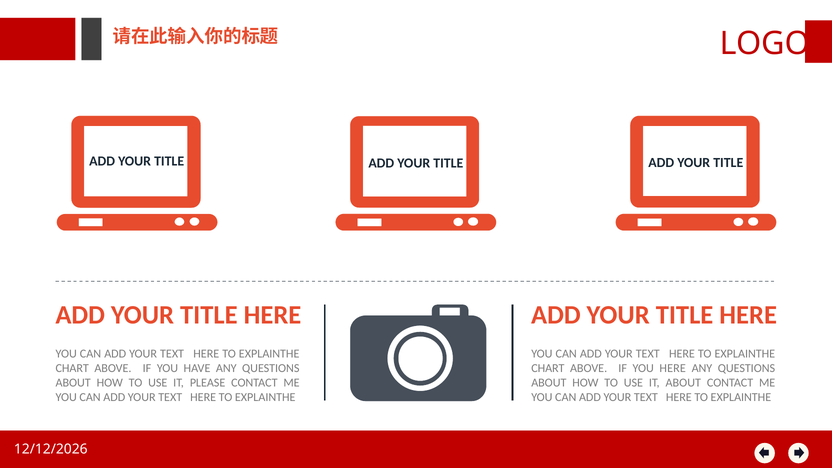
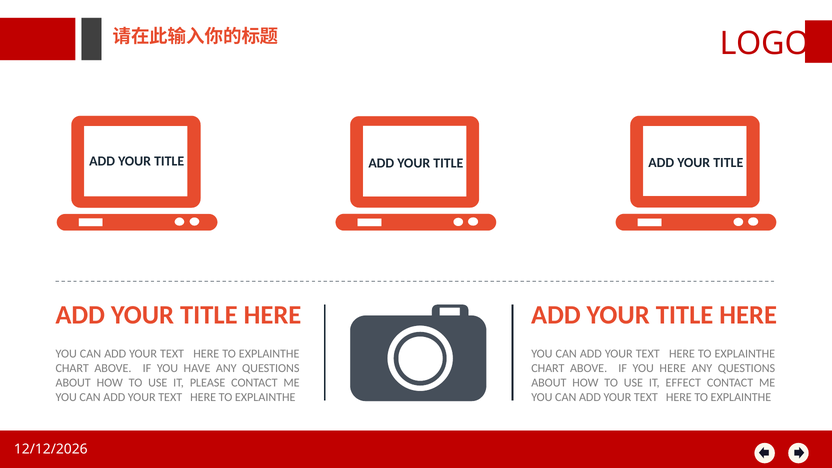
IT ABOUT: ABOUT -> EFFECT
